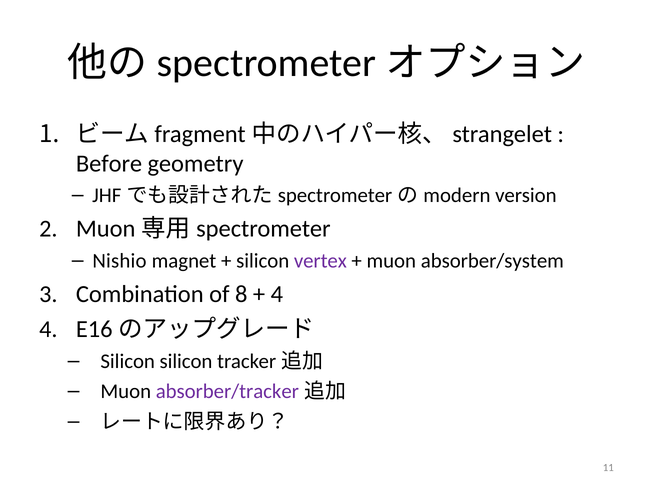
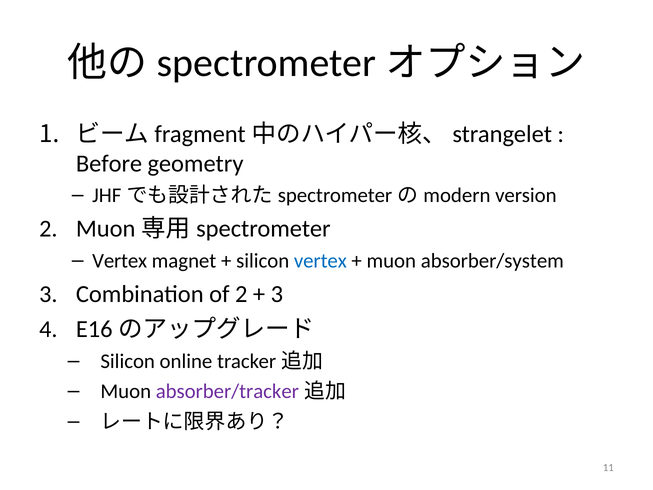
Nishio at (119, 261): Nishio -> Vertex
vertex at (320, 261) colour: purple -> blue
of 8: 8 -> 2
4 at (277, 294): 4 -> 3
Silicon silicon: silicon -> online
